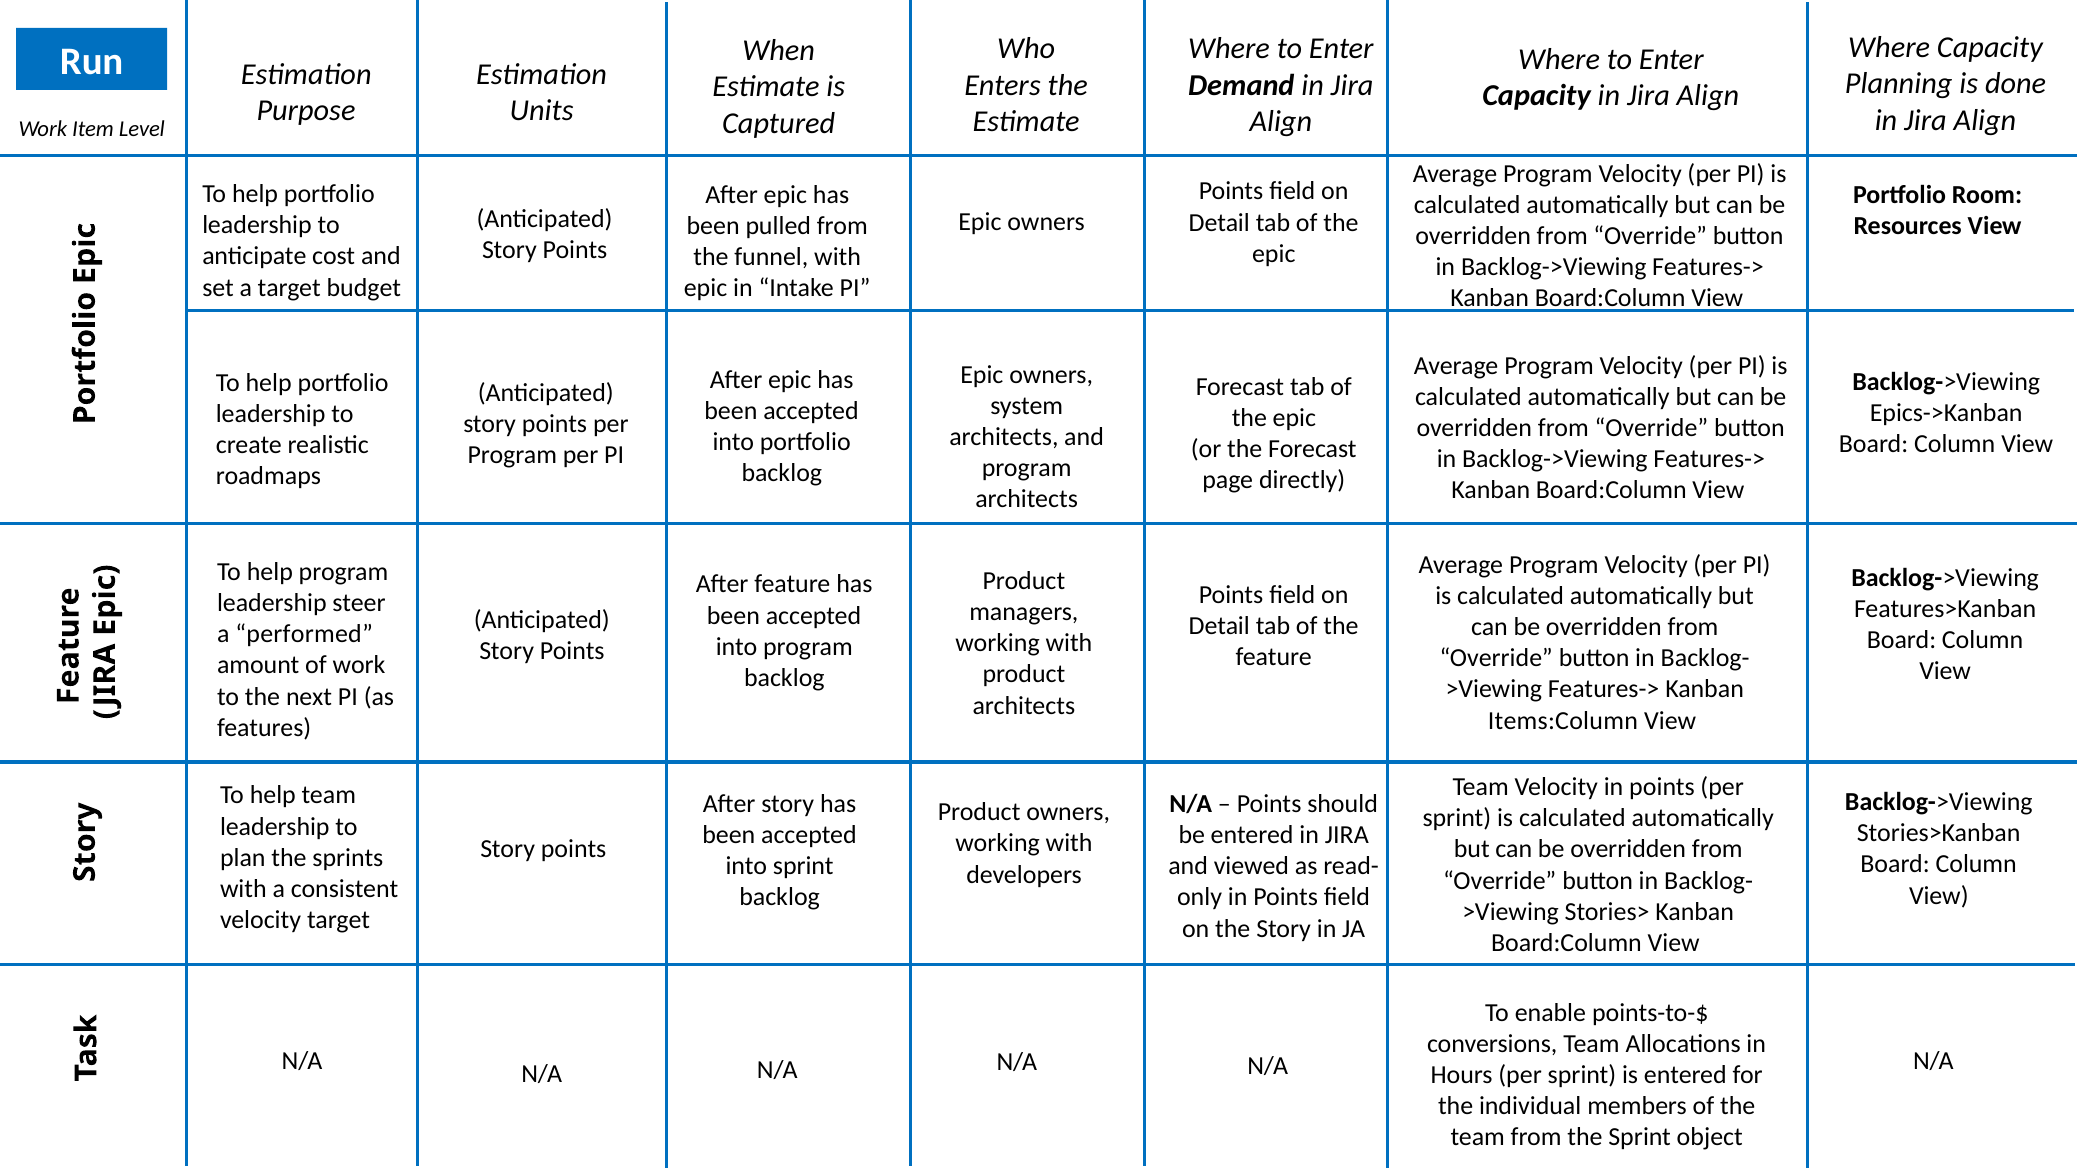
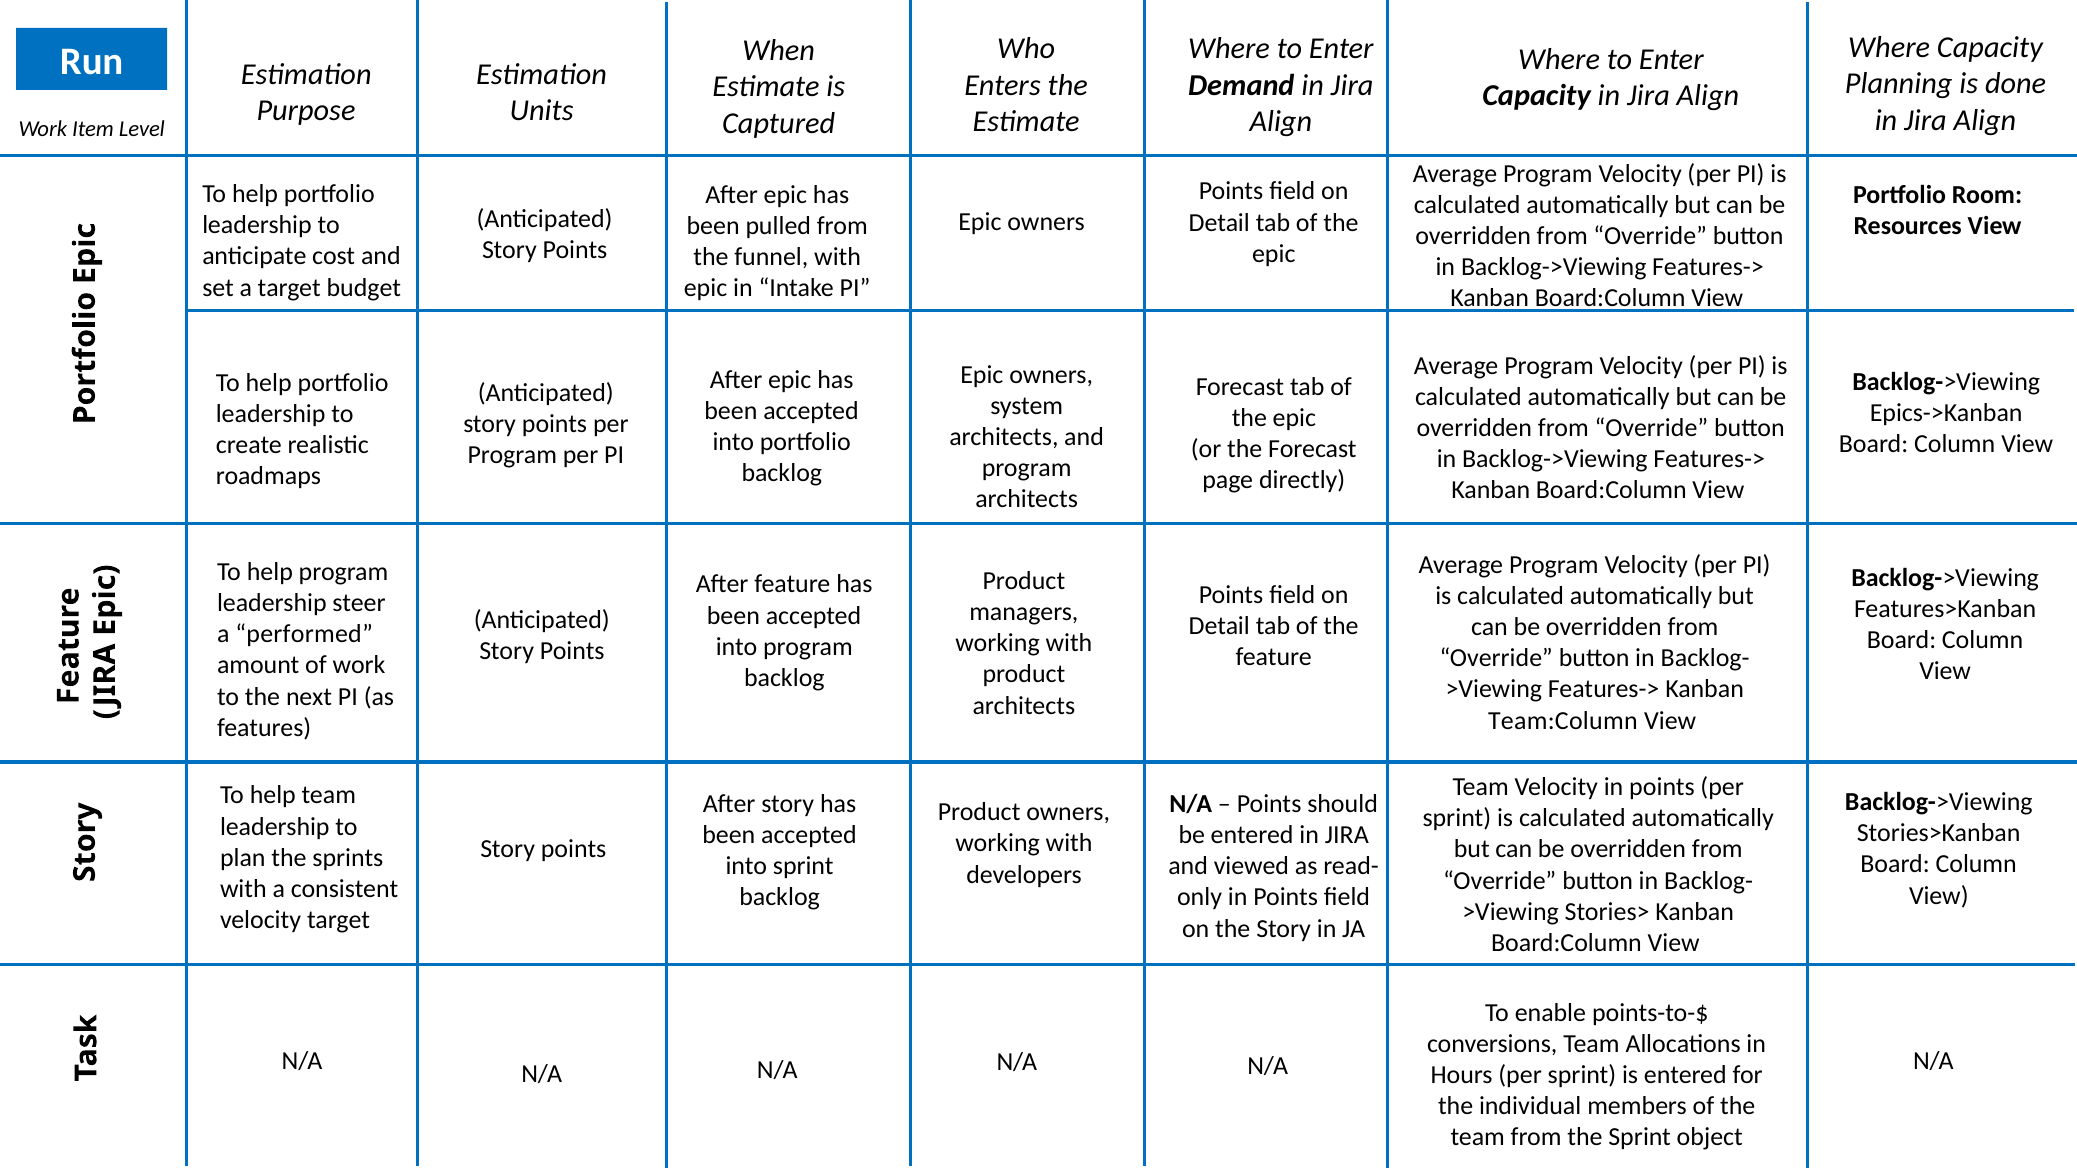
Items:Column: Items:Column -> Team:Column
